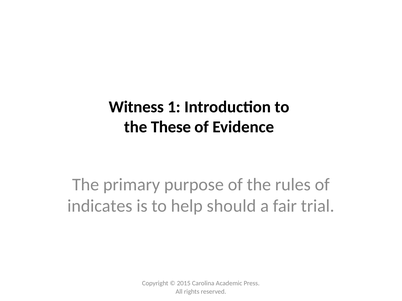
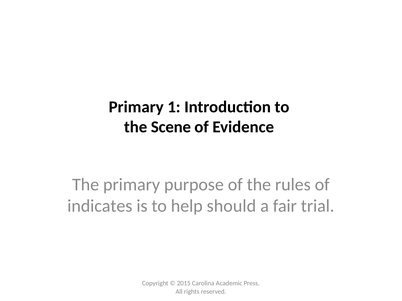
Witness at (136, 107): Witness -> Primary
These: These -> Scene
